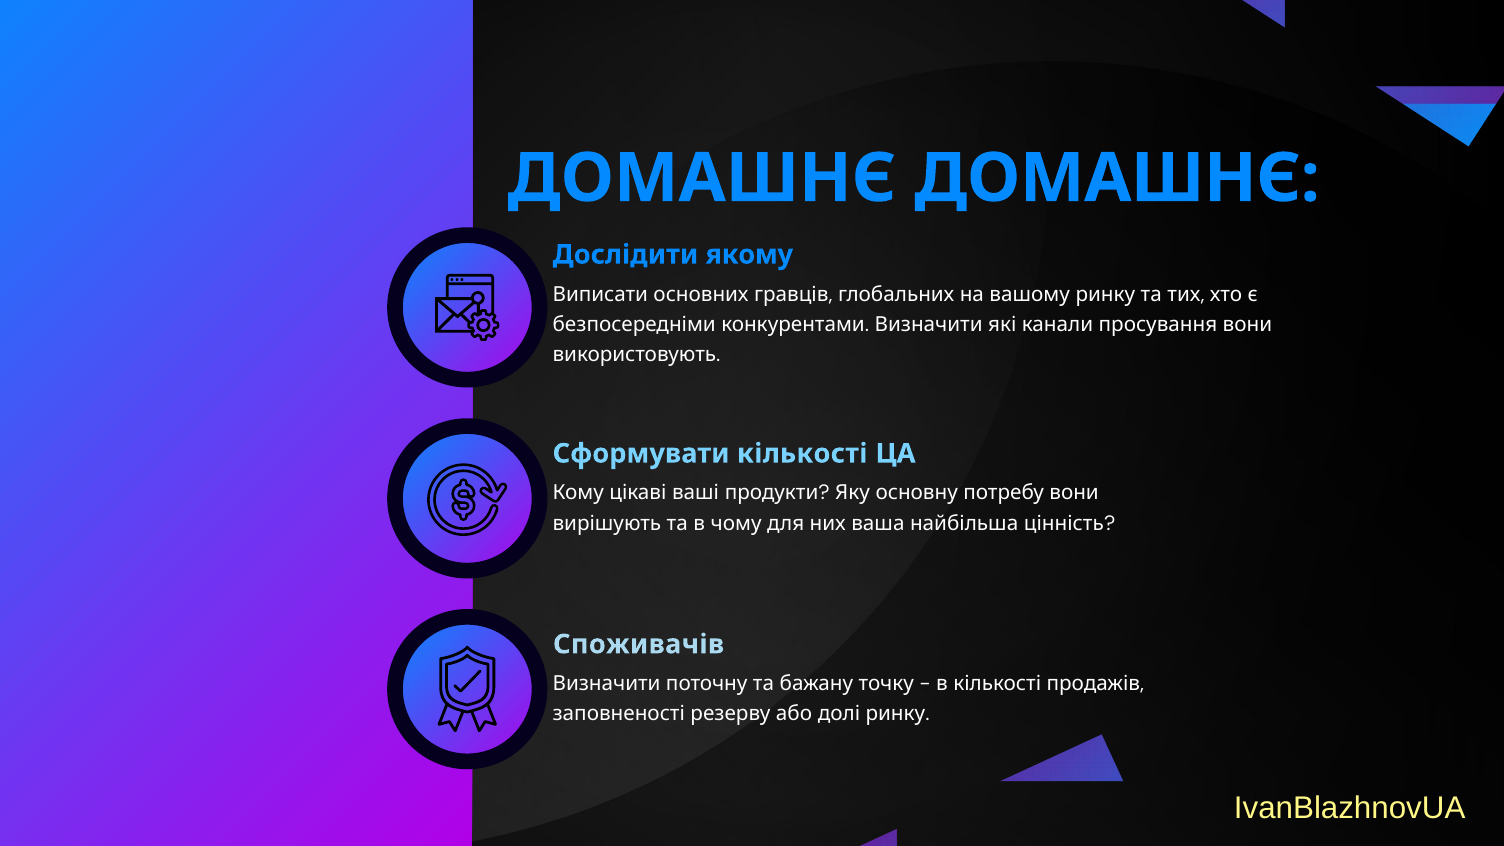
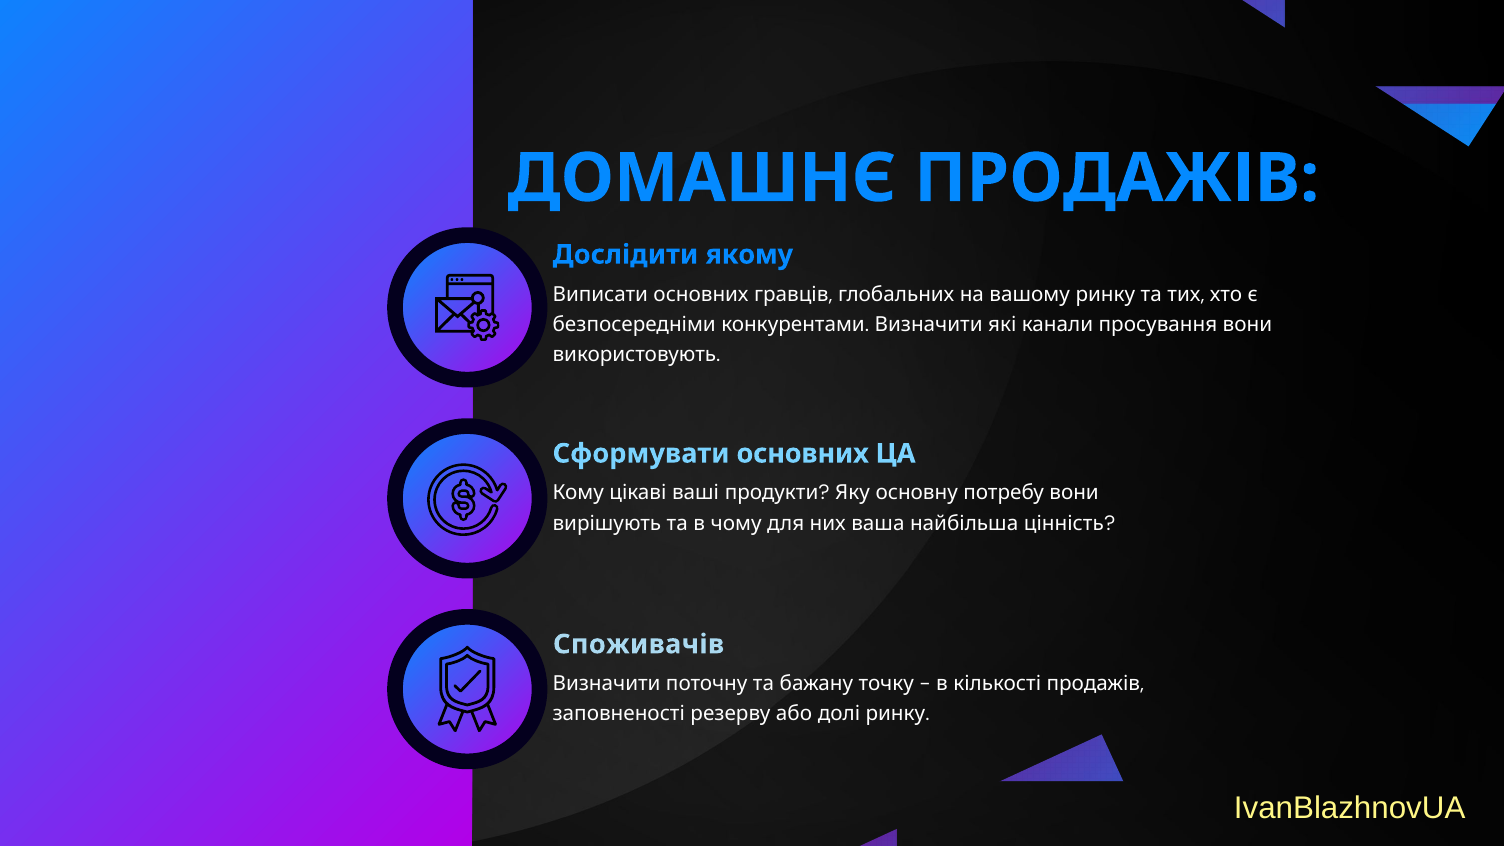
ДОМАШНЄ at (1117, 178): ДОМАШНЄ -> ПРОДАЖІВ
Сформувати кількості: кількості -> основних
